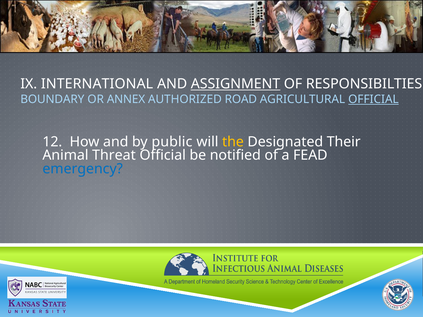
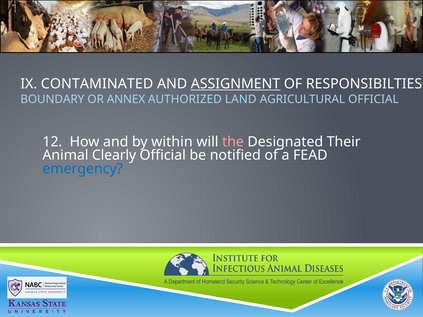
INTERNATIONAL: INTERNATIONAL -> CONTAMINATED
ROAD: ROAD -> LAND
OFFICIAL at (373, 99) underline: present -> none
public: public -> within
the colour: yellow -> pink
Threat: Threat -> Clearly
